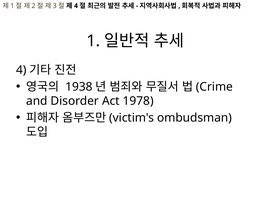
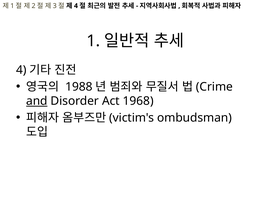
1938: 1938 -> 1988
and underline: none -> present
1978: 1978 -> 1968
